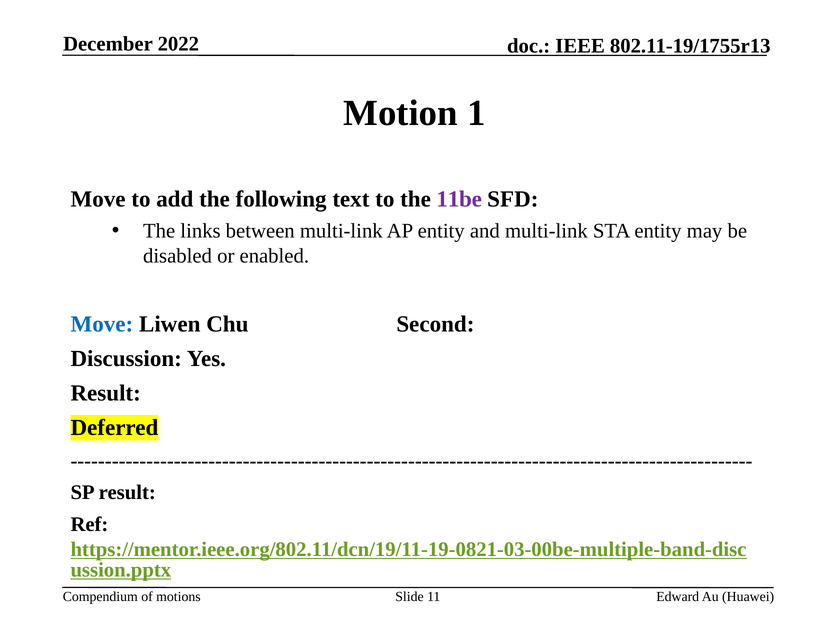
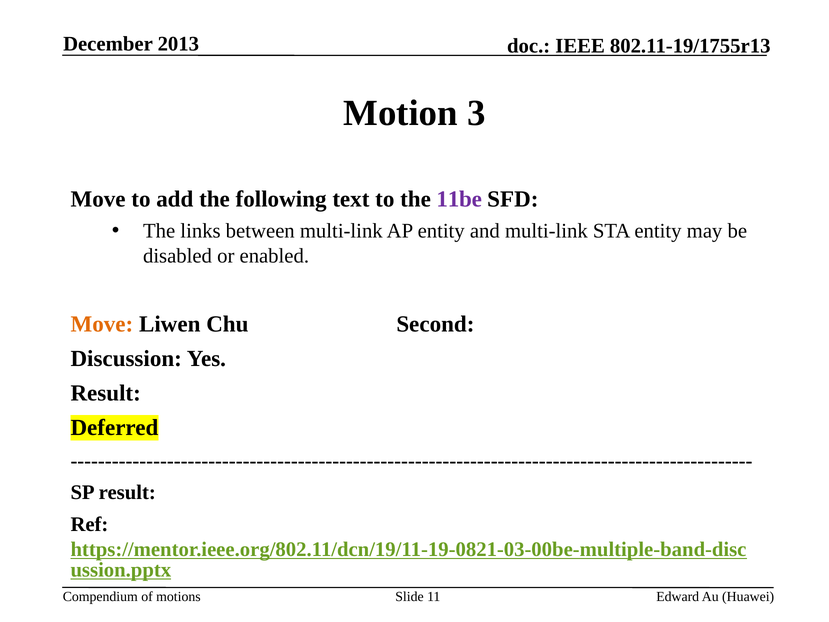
2022: 2022 -> 2013
1: 1 -> 3
Move at (102, 324) colour: blue -> orange
